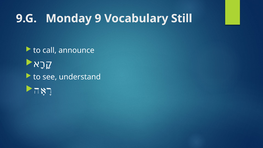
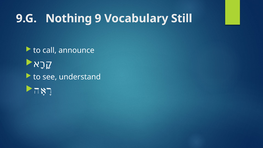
Monday: Monday -> Nothing
